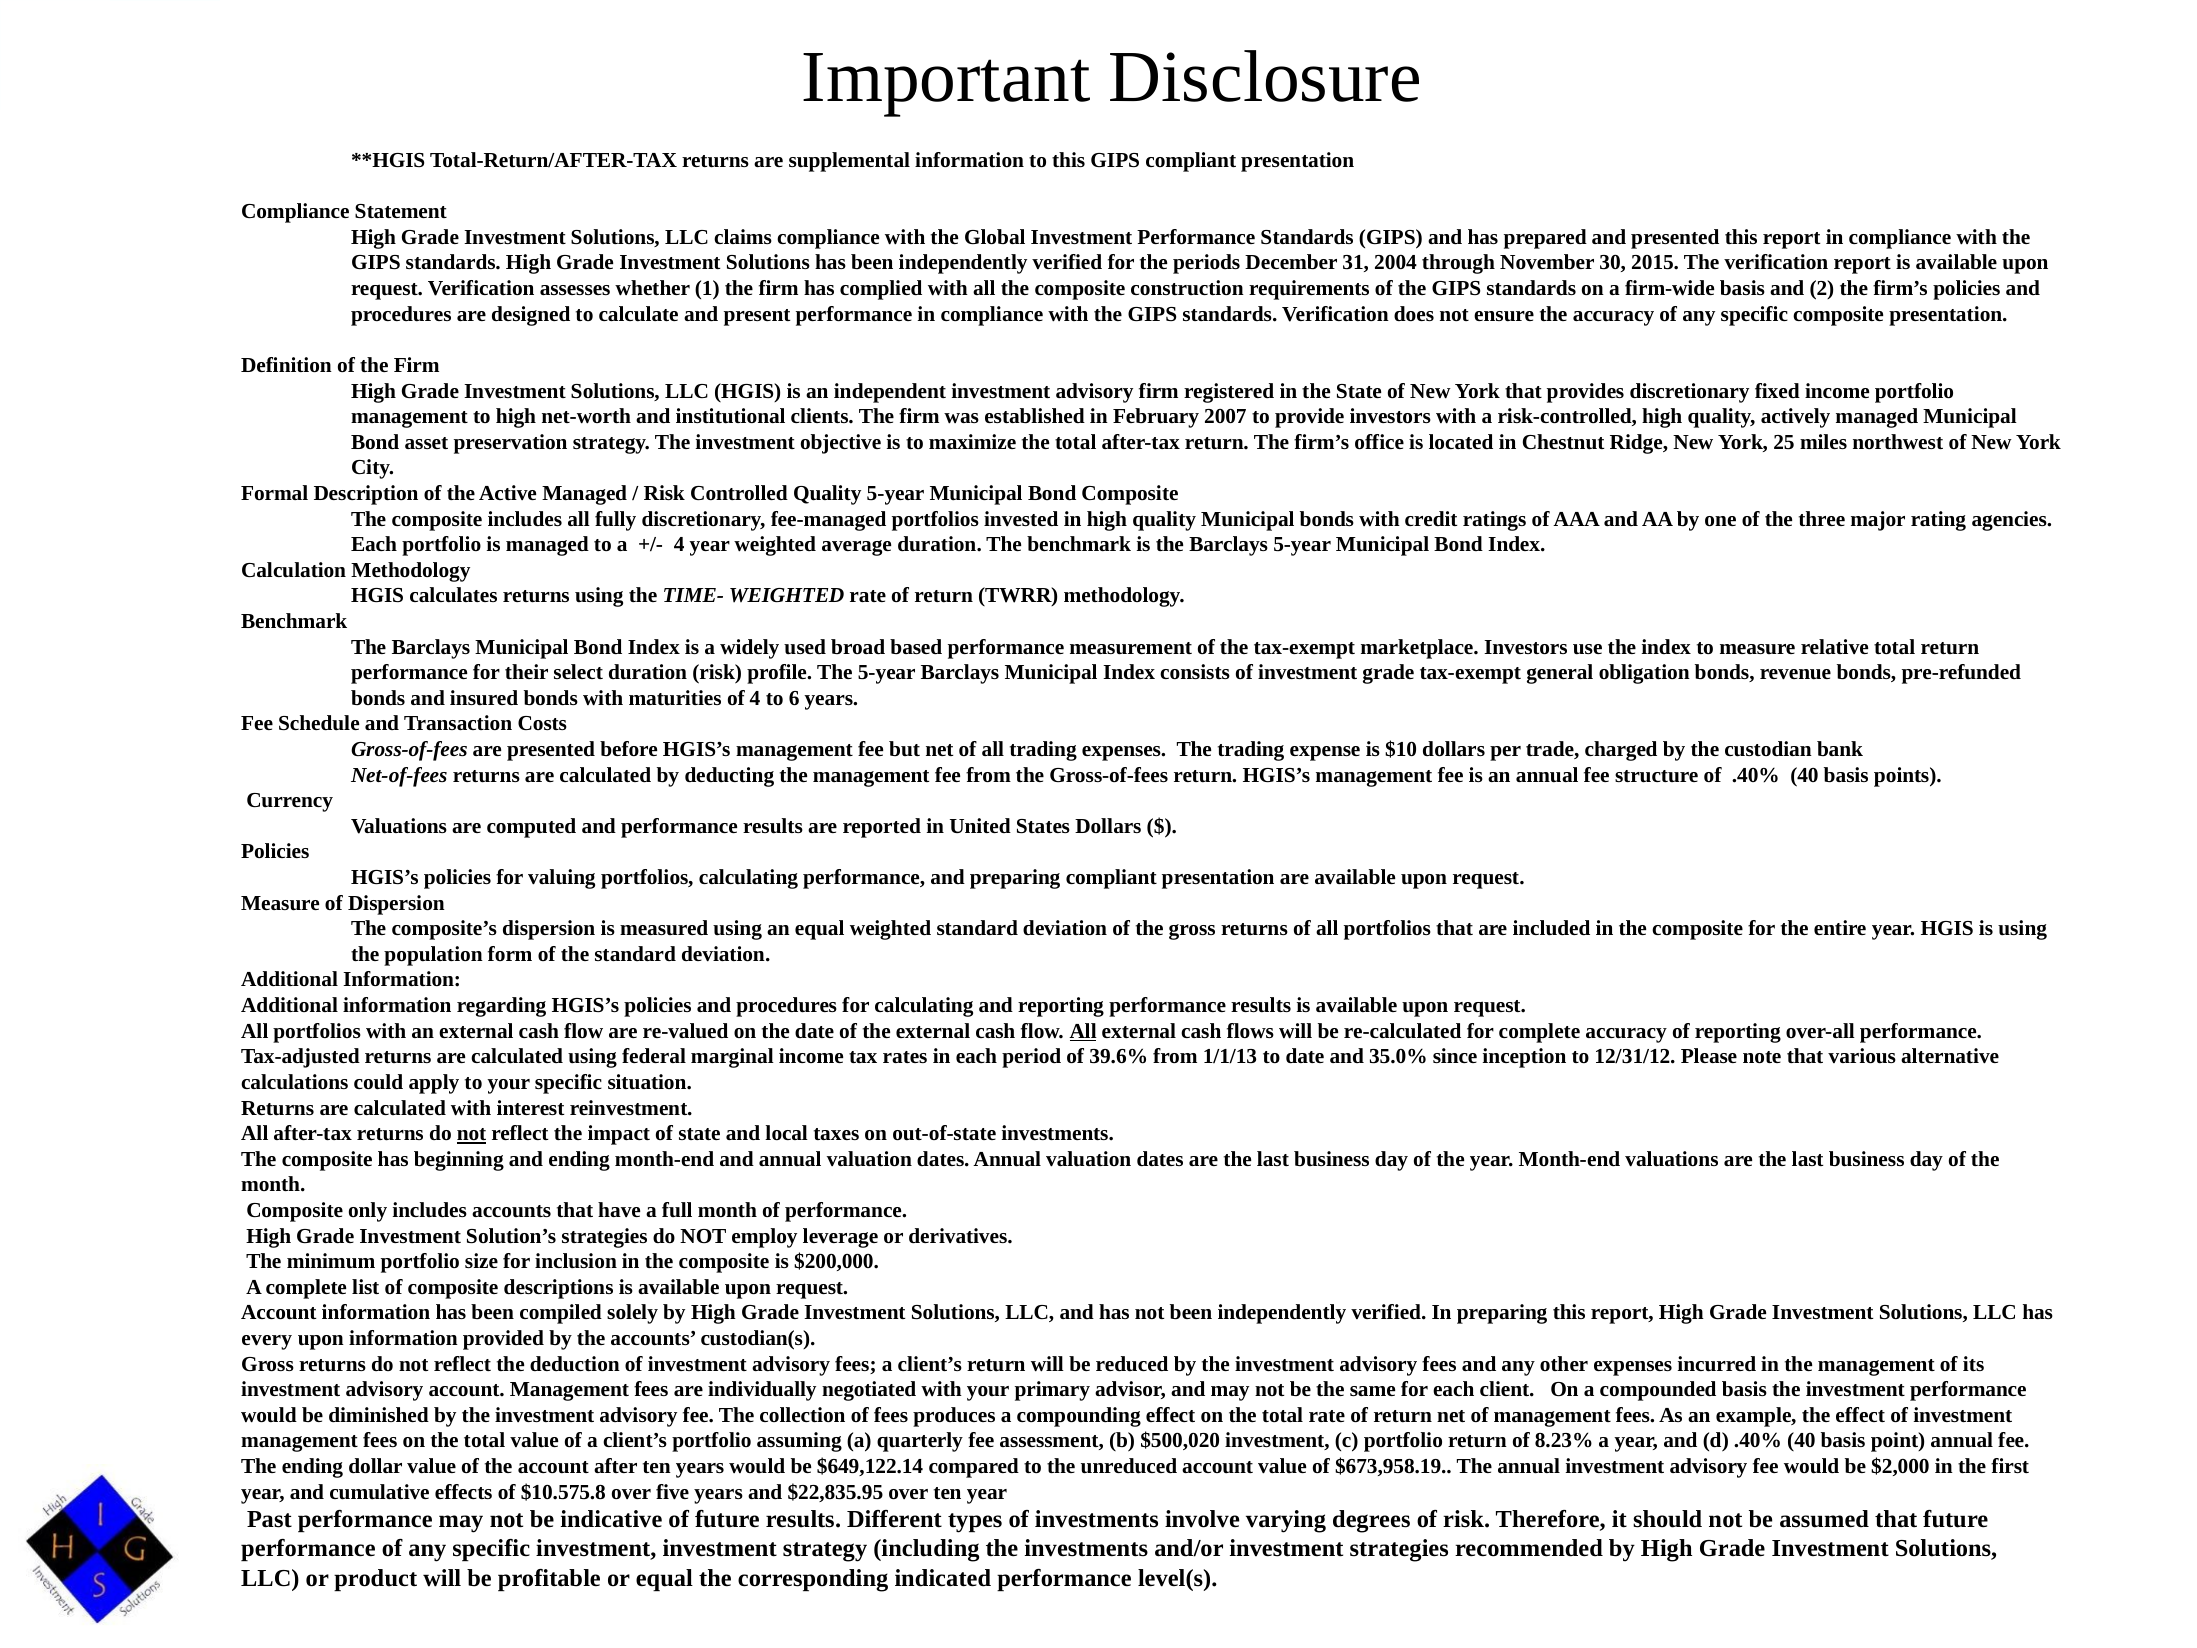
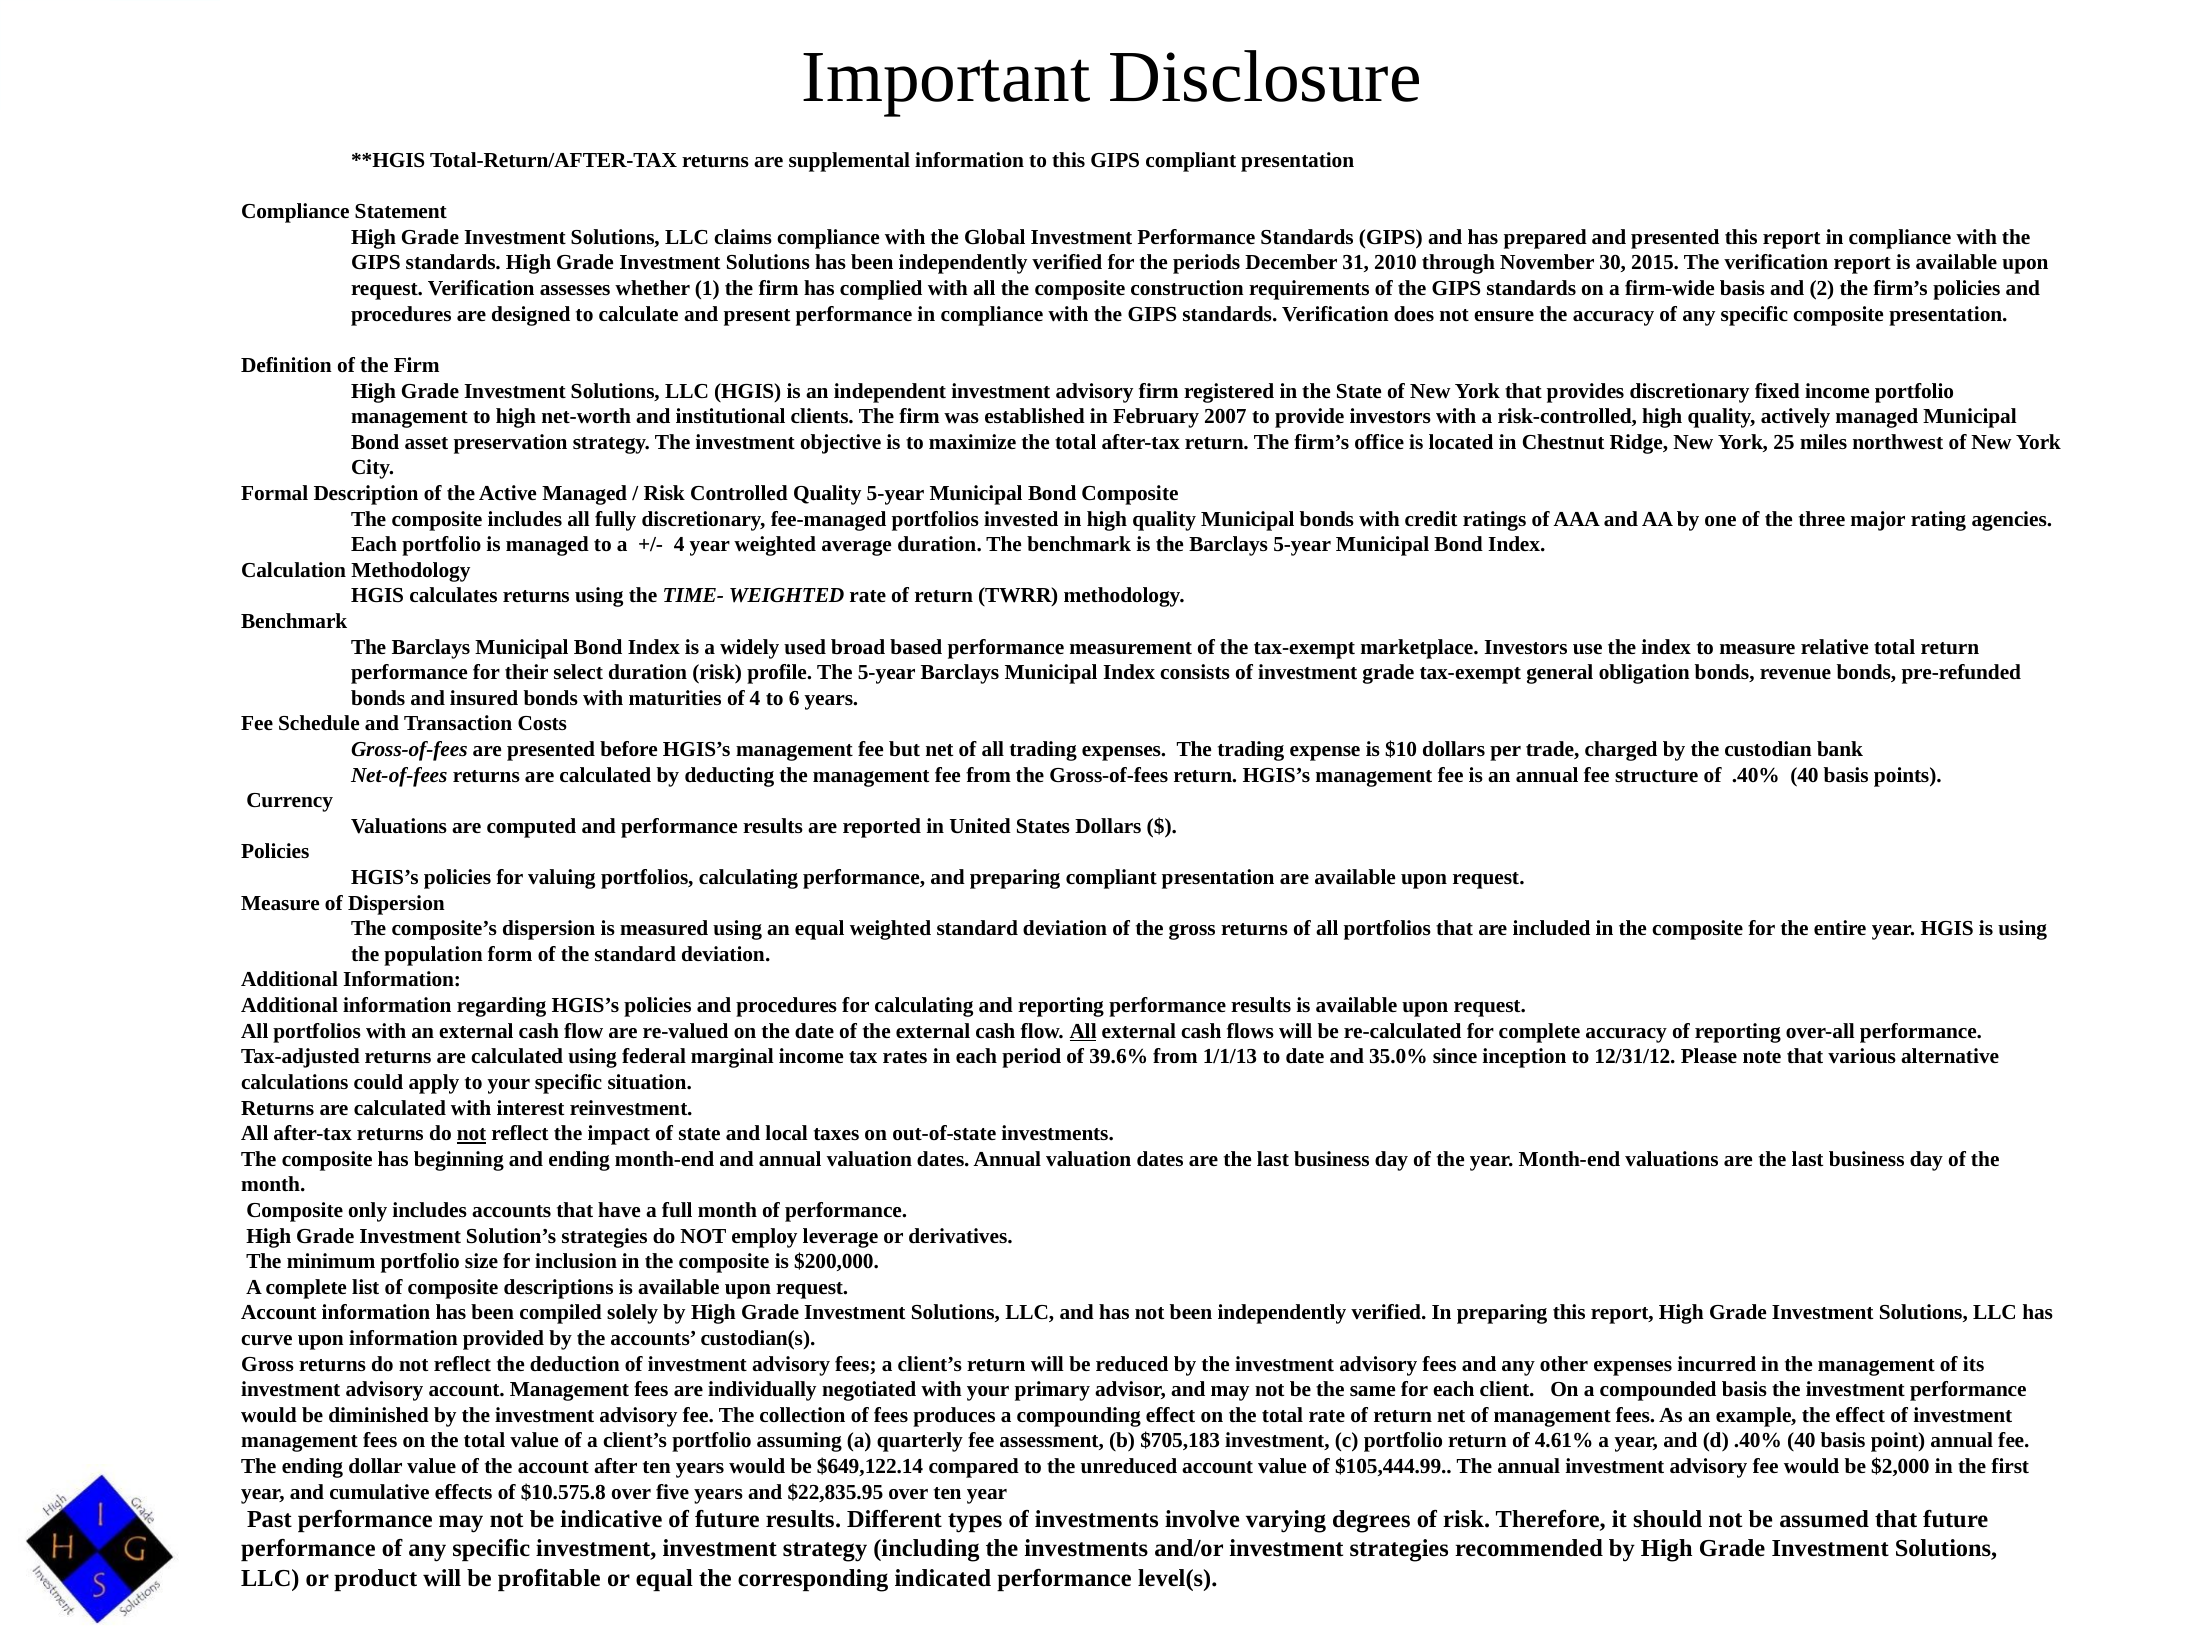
2004: 2004 -> 2010
every: every -> curve
$500,020: $500,020 -> $705,183
8.23%: 8.23% -> 4.61%
$673,958.19: $673,958.19 -> $105,444.99
